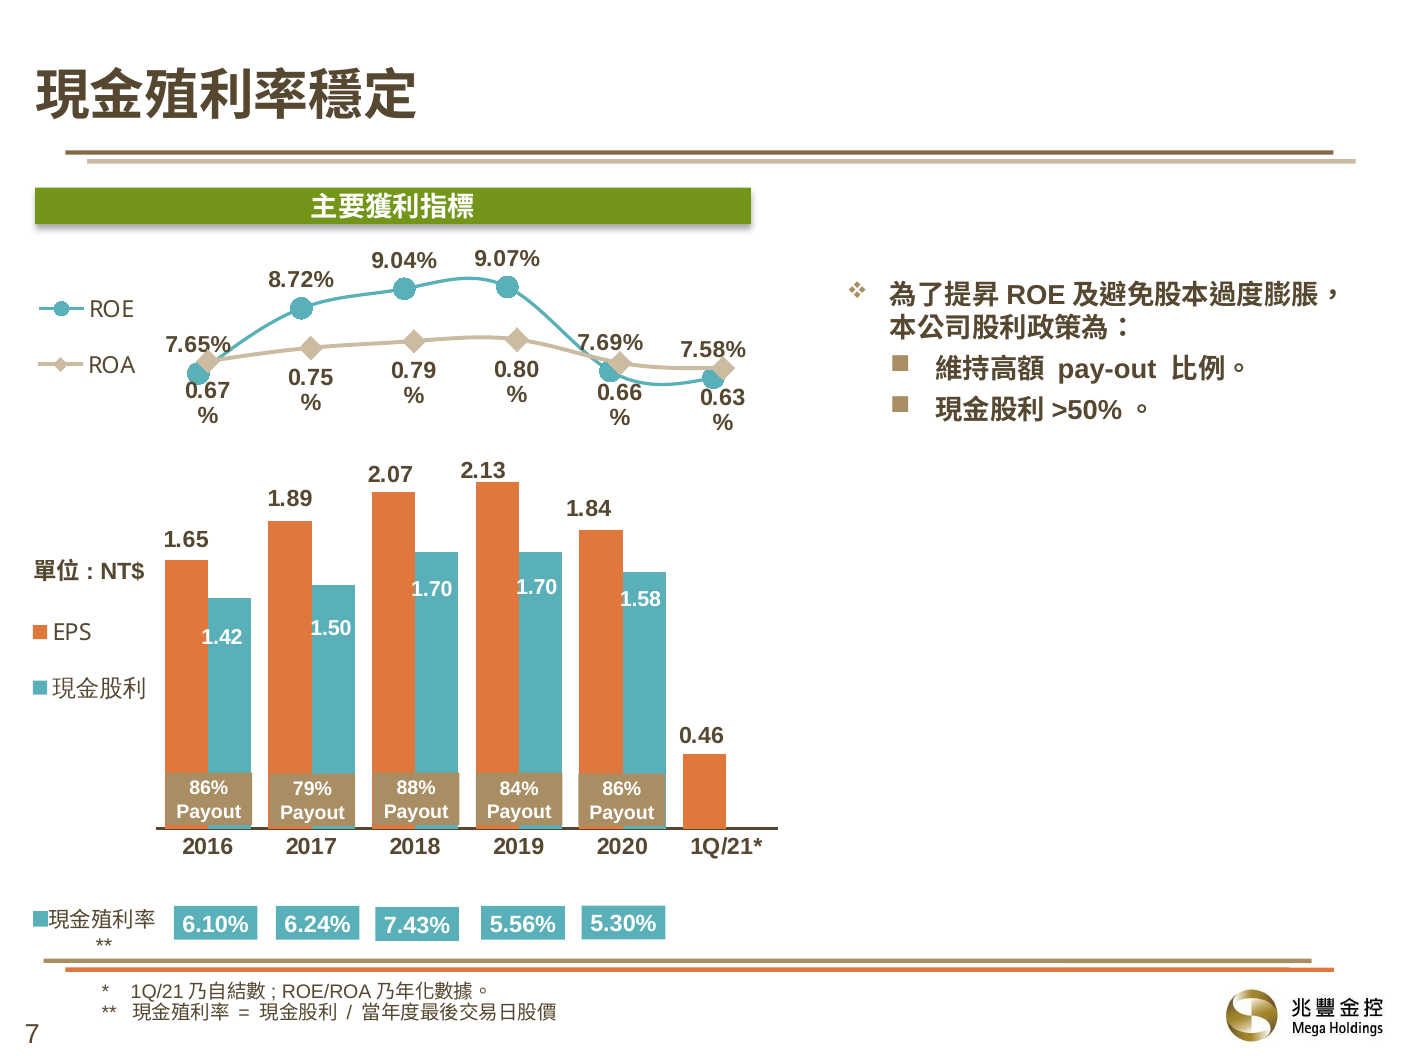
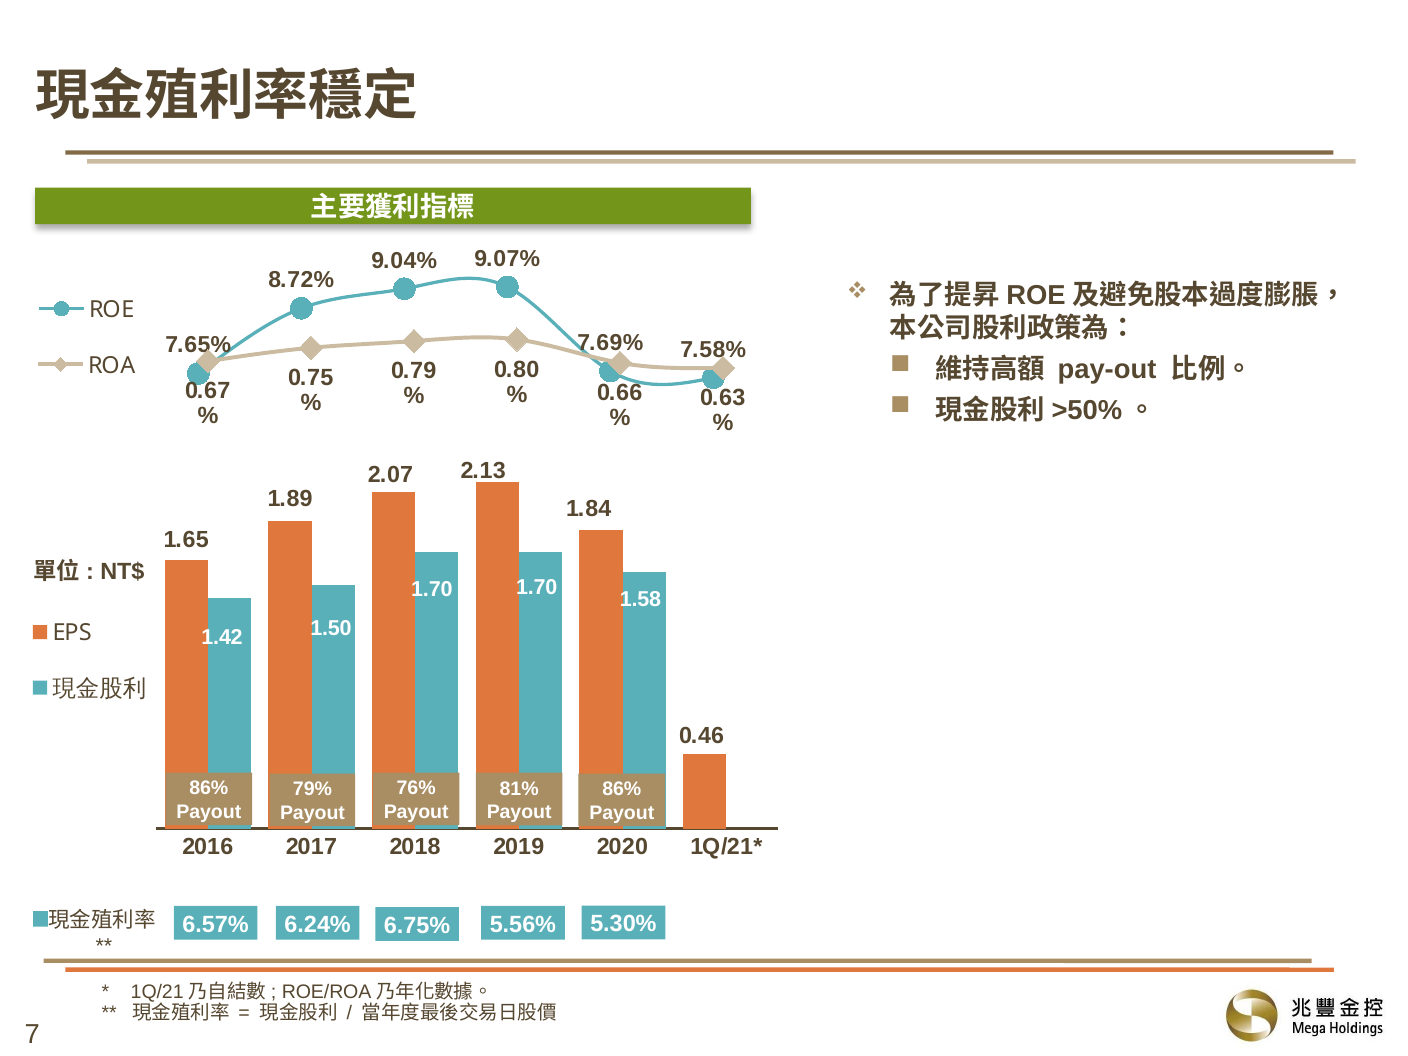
88%: 88% -> 76%
84%: 84% -> 81%
6.10%: 6.10% -> 6.57%
7.43%: 7.43% -> 6.75%
